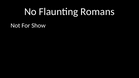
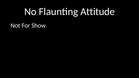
Romans: Romans -> Attitude
